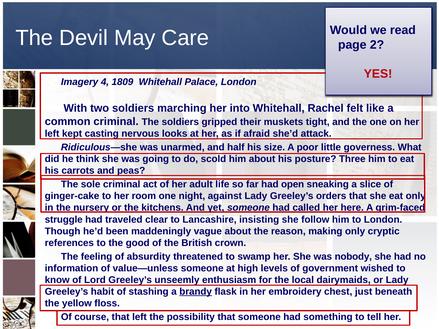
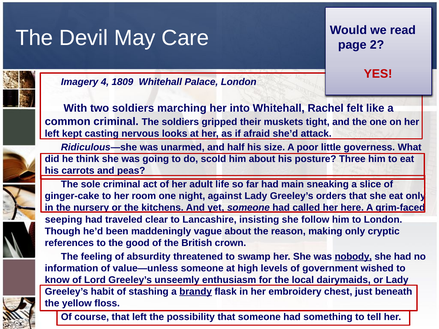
open: open -> main
struggle: struggle -> seeping
nobody underline: none -> present
